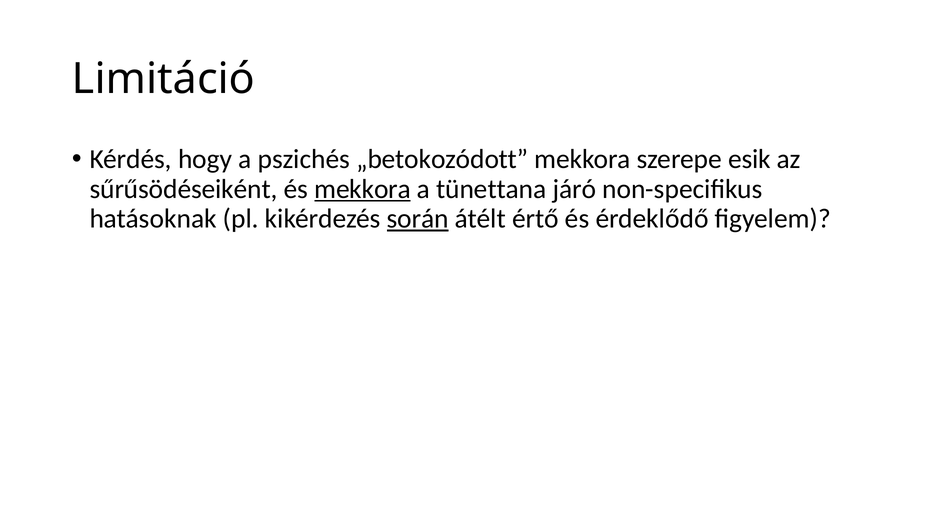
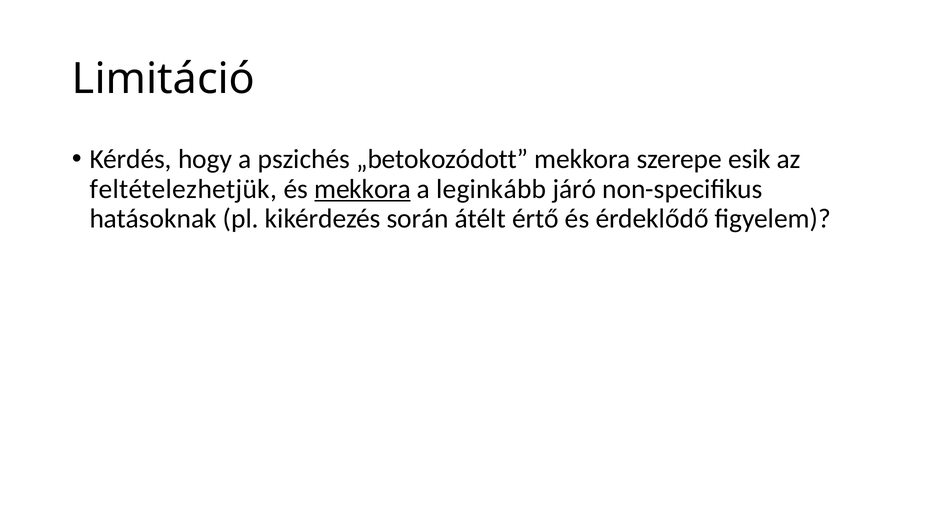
sűrűsödéseiként: sűrűsödéseiként -> feltételezhetjük
tünettana: tünettana -> leginkább
során underline: present -> none
